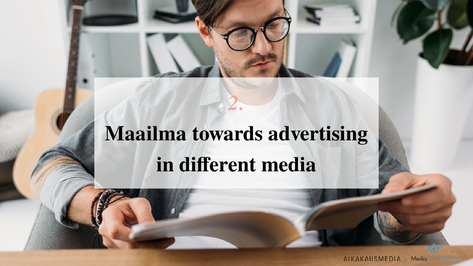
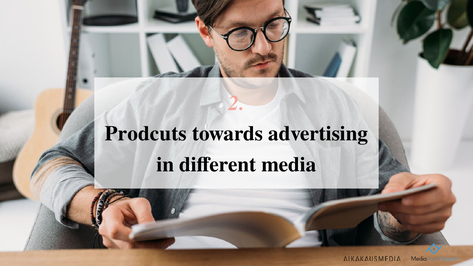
Maailma: Maailma -> Prodcuts
